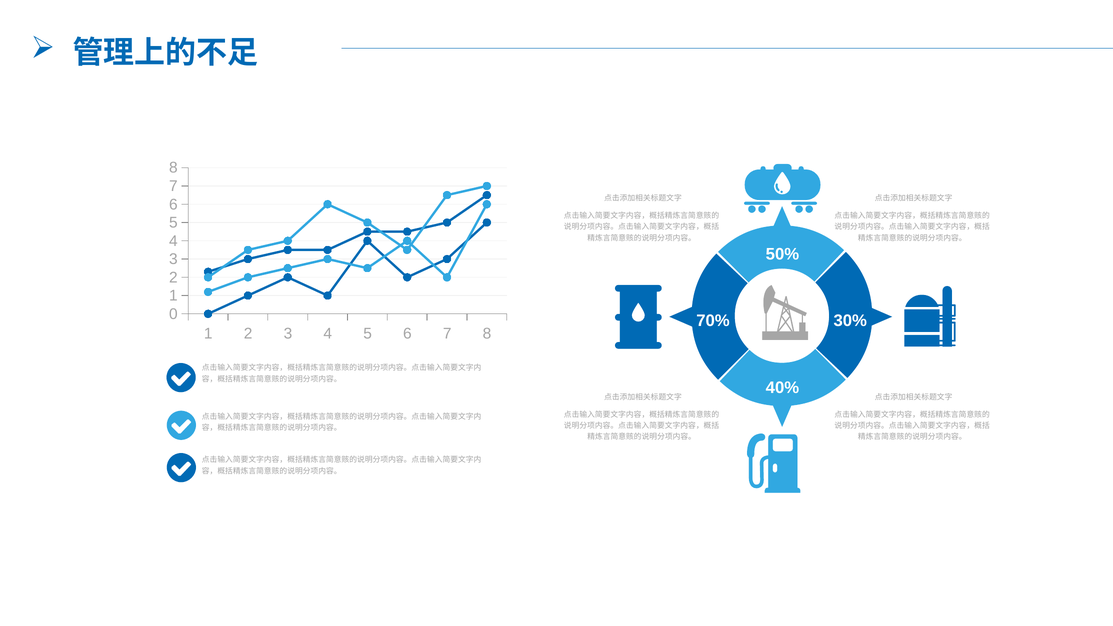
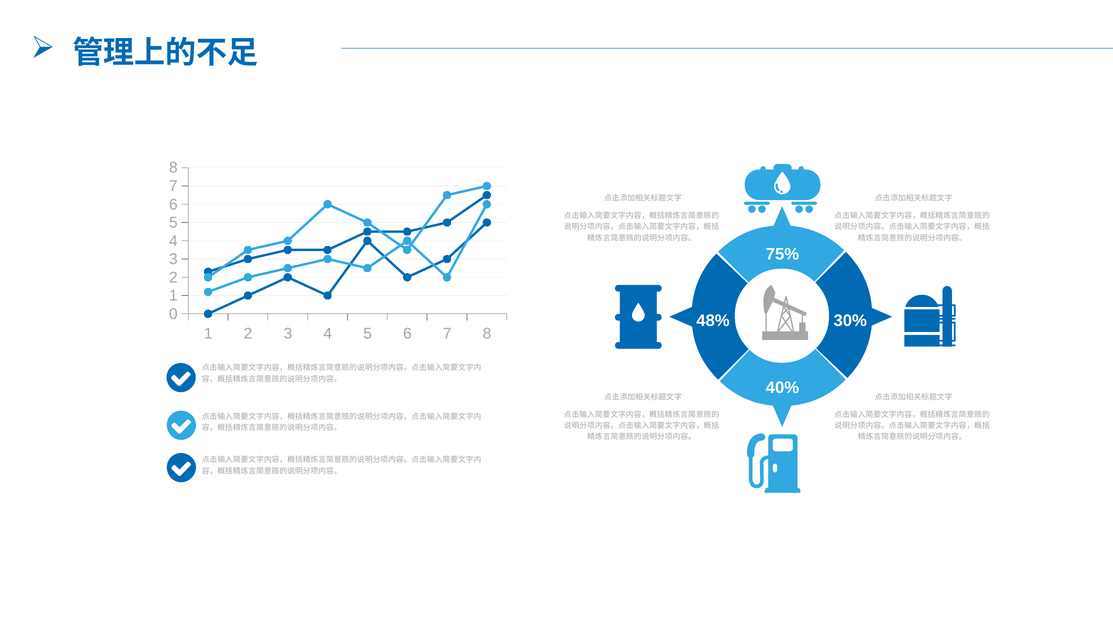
50%: 50% -> 75%
70%: 70% -> 48%
